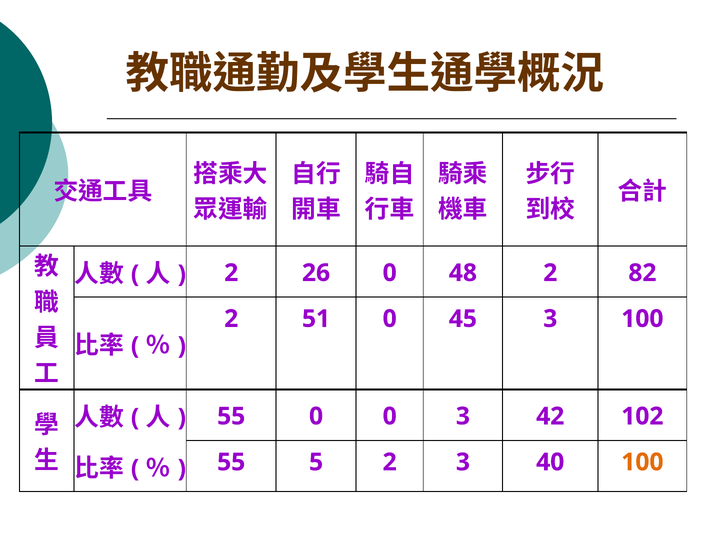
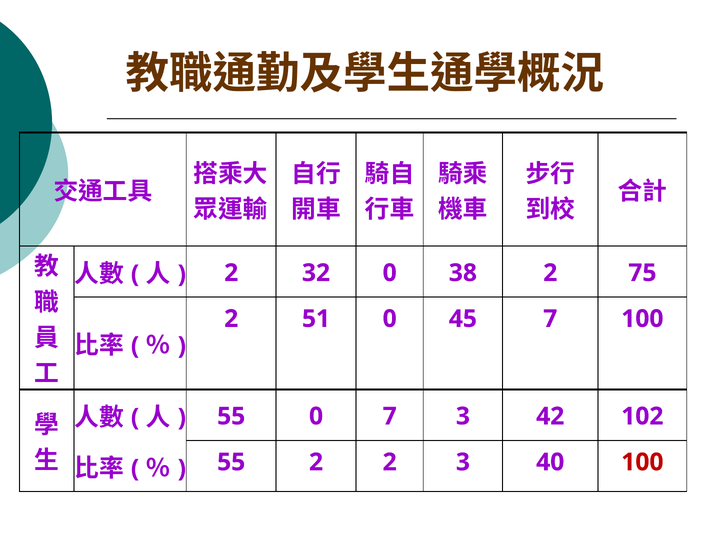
26: 26 -> 32
48: 48 -> 38
82: 82 -> 75
45 3: 3 -> 7
0 0: 0 -> 7
55 5: 5 -> 2
100 at (642, 462) colour: orange -> red
